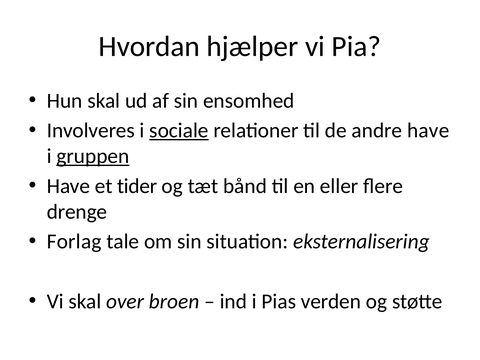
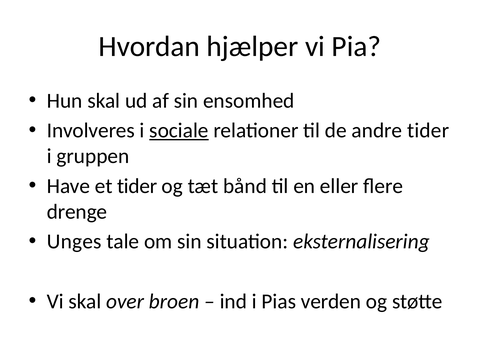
andre have: have -> tider
gruppen underline: present -> none
Forlag: Forlag -> Unges
